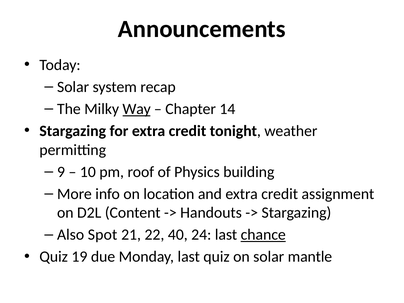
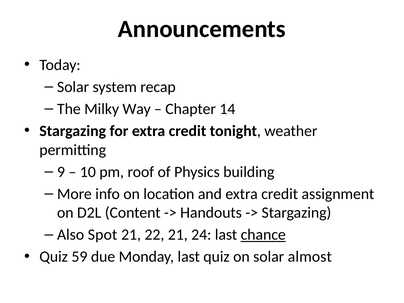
Way underline: present -> none
22 40: 40 -> 21
19: 19 -> 59
mantle: mantle -> almost
